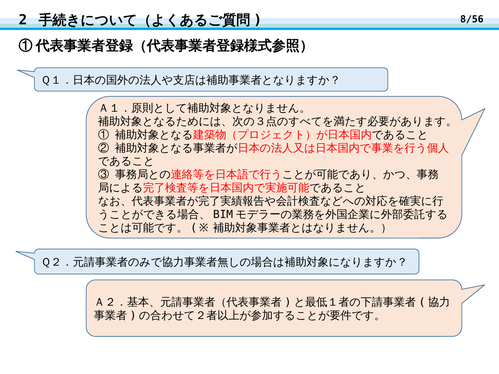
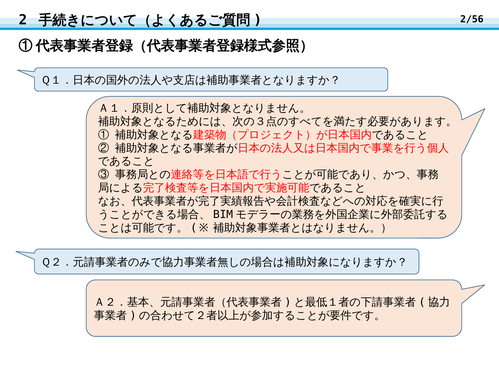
8/56: 8/56 -> 2/56
